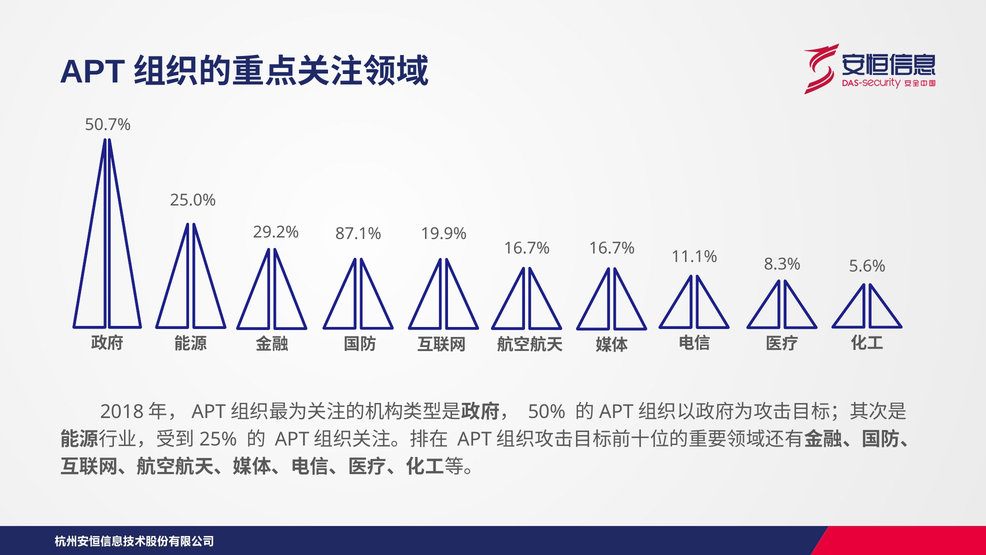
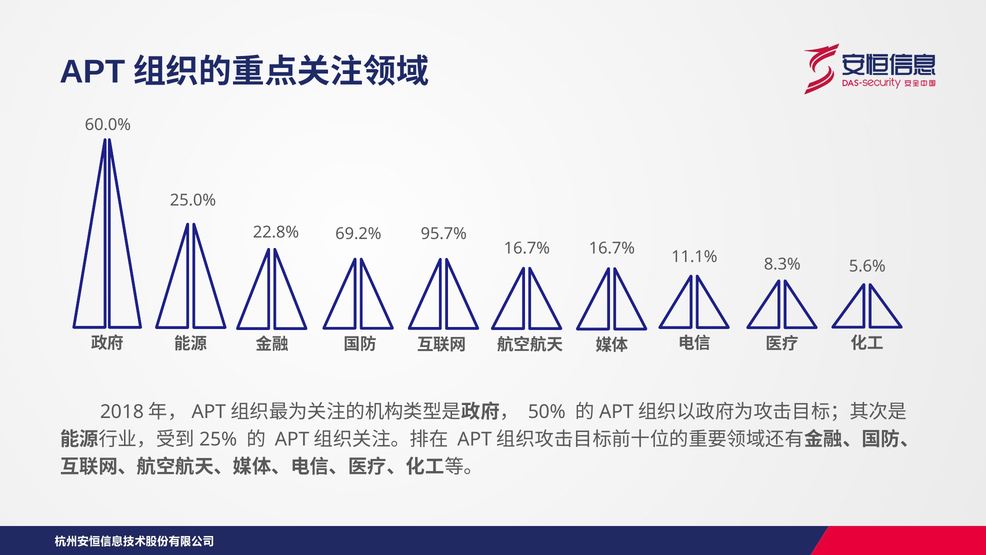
50.7%: 50.7% -> 60.0%
29.2%: 29.2% -> 22.8%
87.1%: 87.1% -> 69.2%
19.9%: 19.9% -> 95.7%
